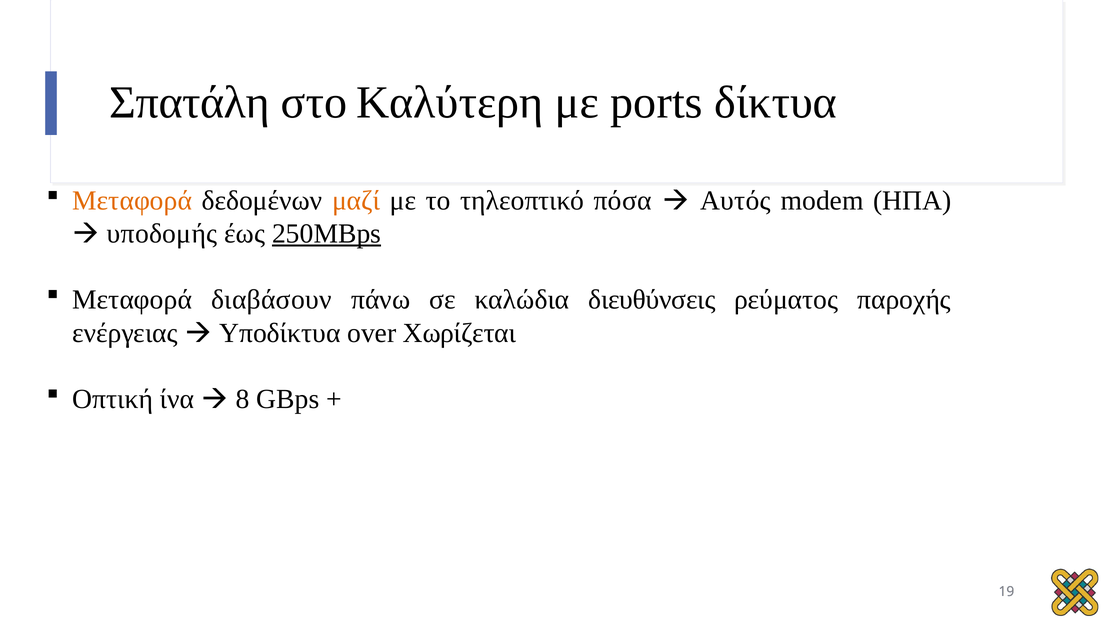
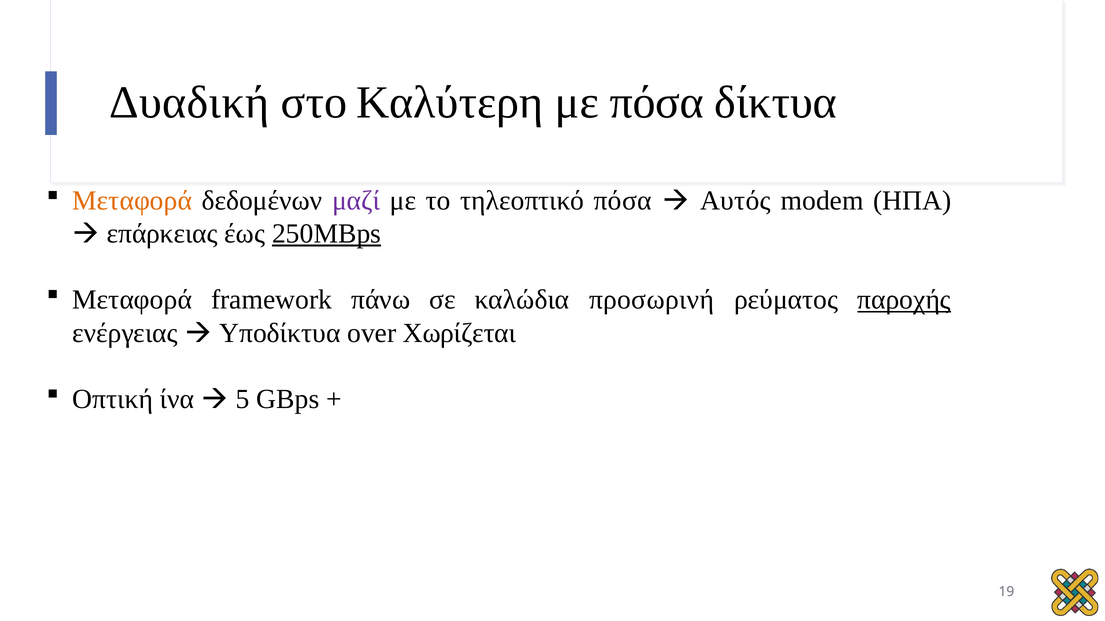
Σπατάλη: Σπατάλη -> Δυαδική
με ports: ports -> πόσα
μαζί colour: orange -> purple
υποδομής: υποδομής -> επάρκειας
διαβάσουν: διαβάσουν -> framework
διευθύνσεις: διευθύνσεις -> προσωρινή
παροχής underline: none -> present
8: 8 -> 5
